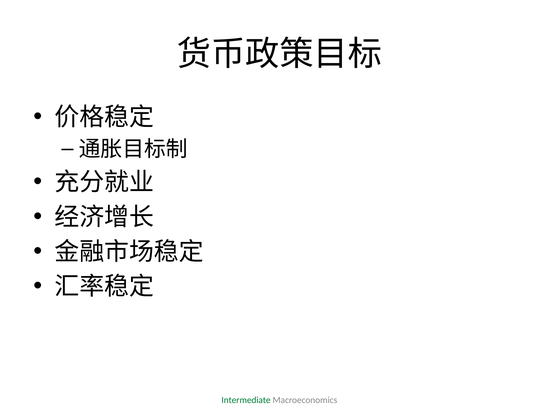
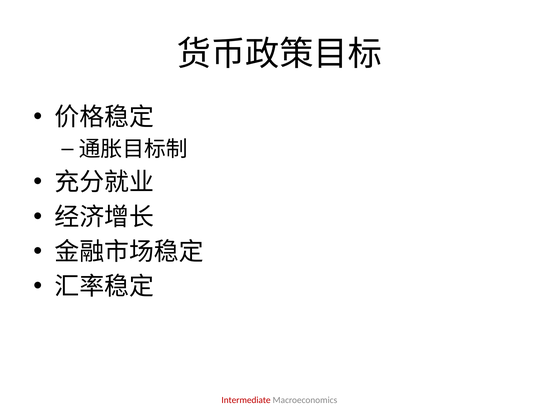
Intermediate colour: green -> red
